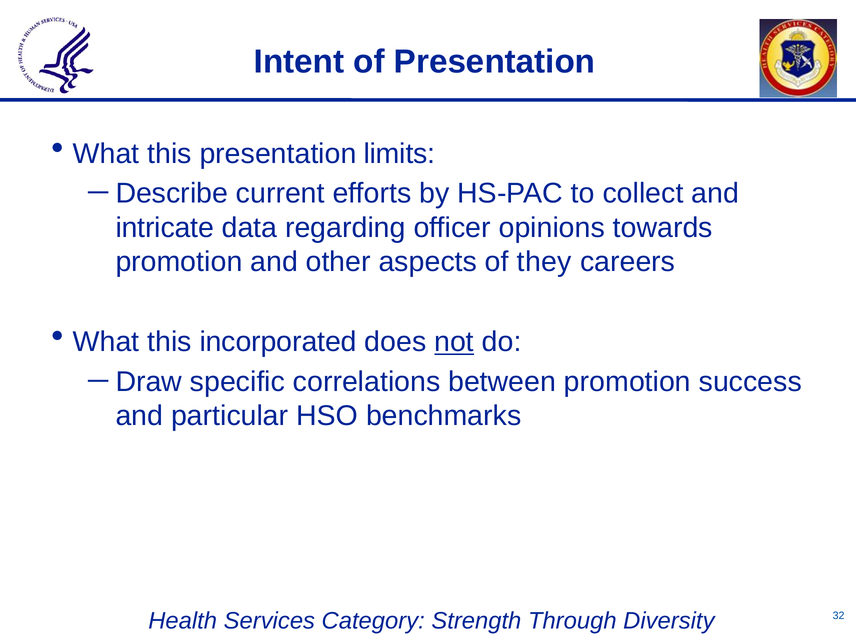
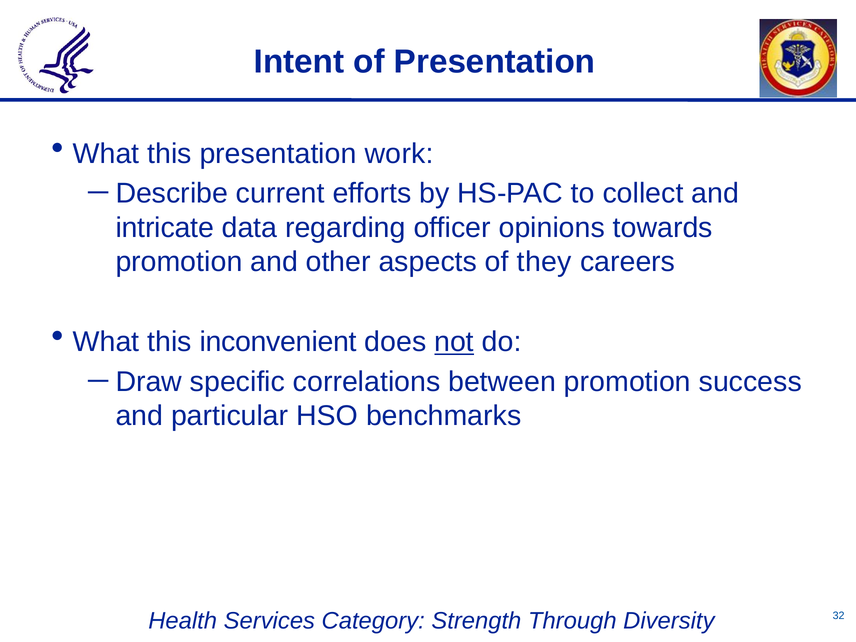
limits: limits -> work
incorporated: incorporated -> inconvenient
